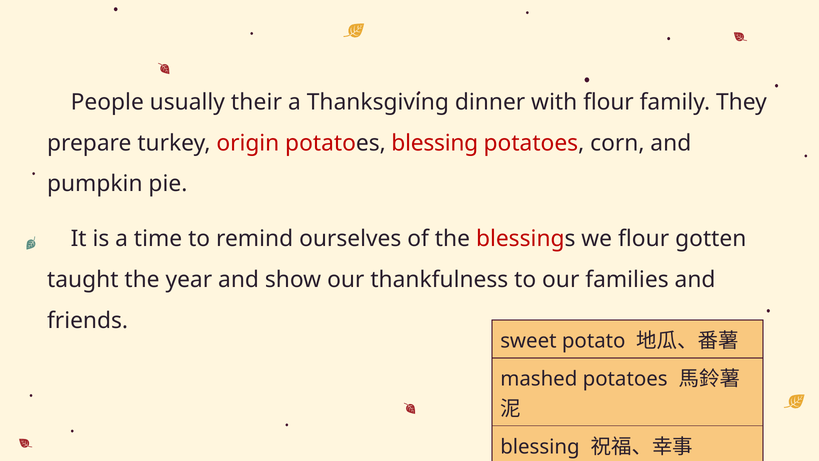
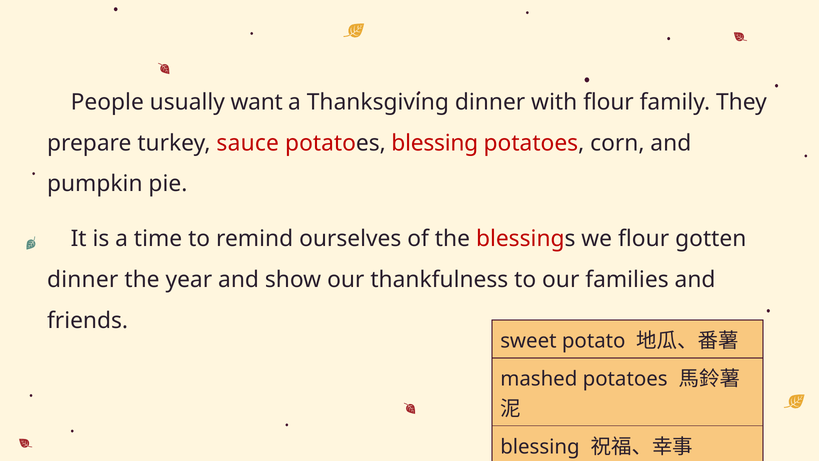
their: their -> want
origin: origin -> sauce
taught at (83, 279): taught -> dinner
